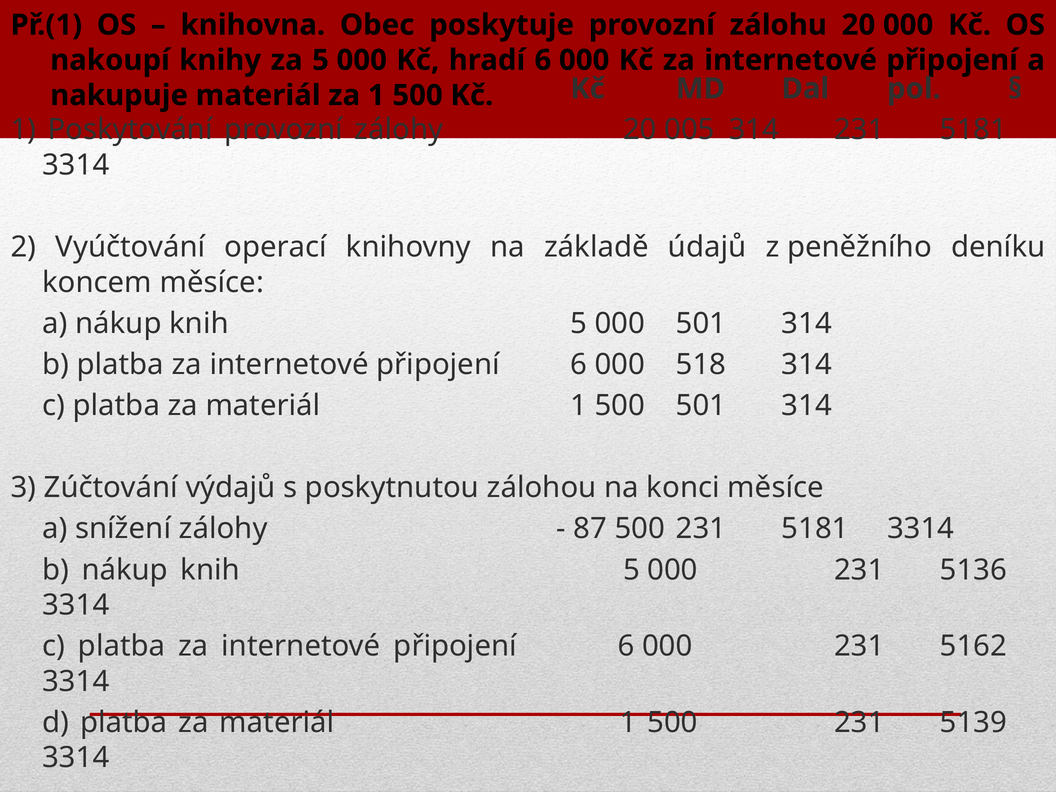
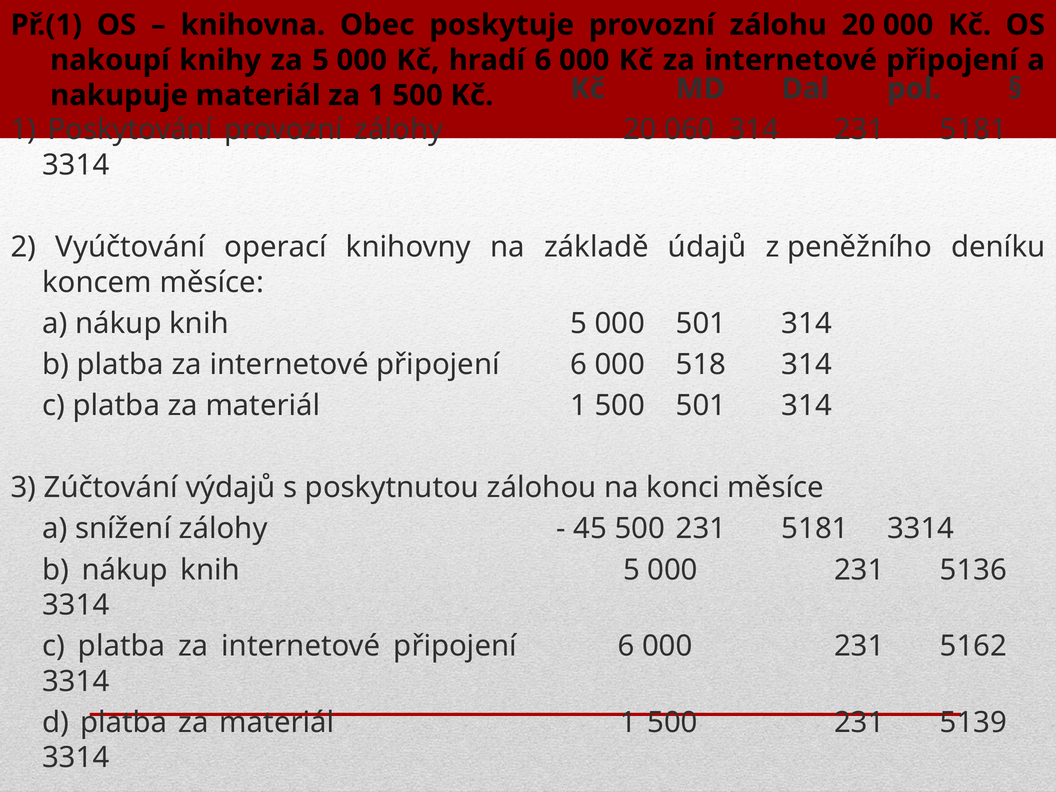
005: 005 -> 060
87: 87 -> 45
